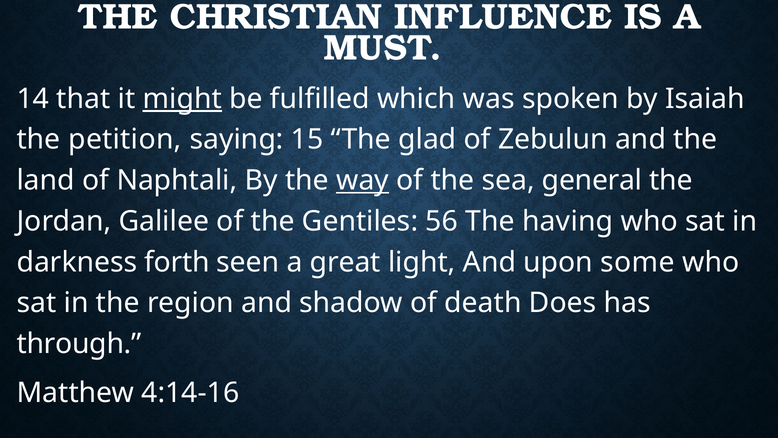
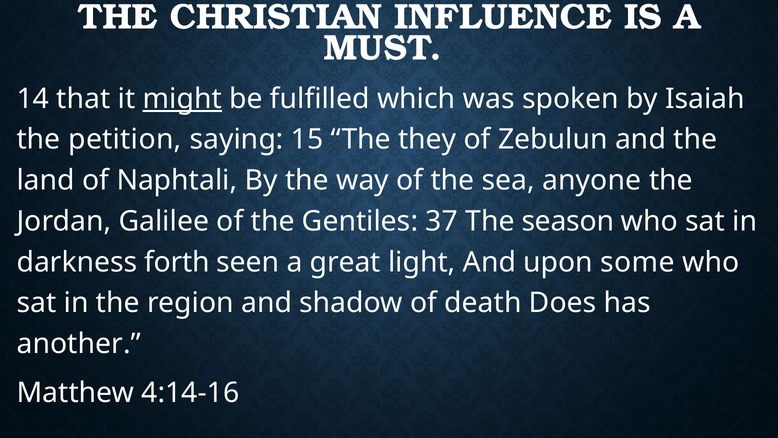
glad: glad -> they
way underline: present -> none
general: general -> anyone
56: 56 -> 37
having: having -> season
through: through -> another
